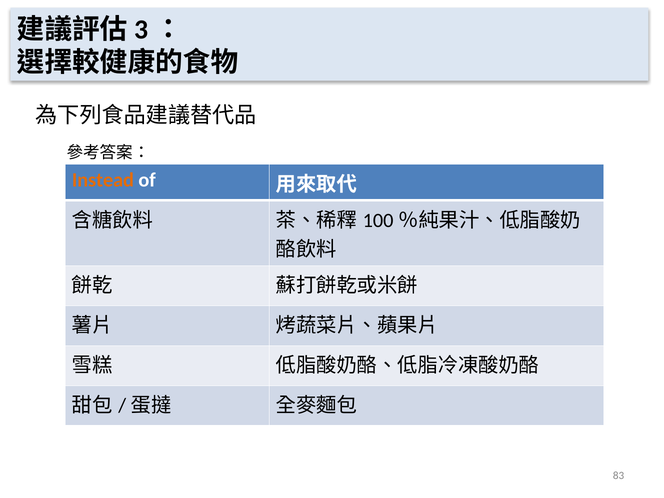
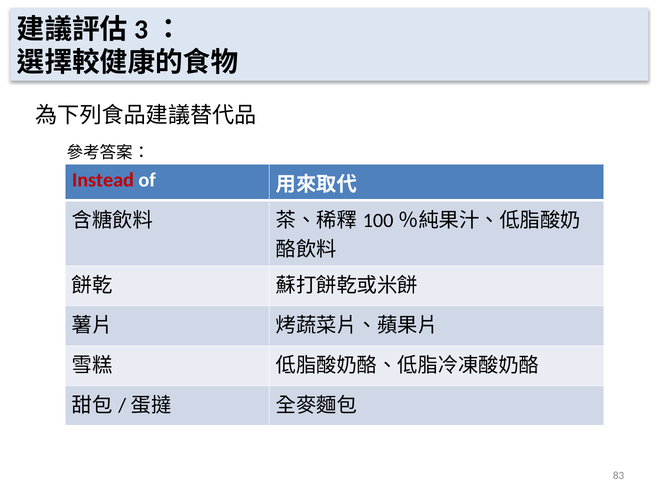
Instead colour: orange -> red
